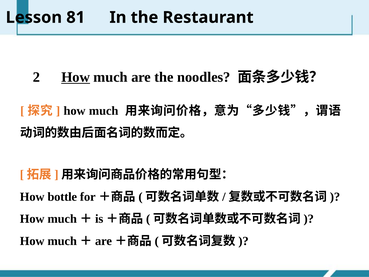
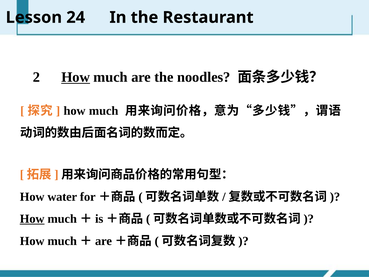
81: 81 -> 24
bottle: bottle -> water
How at (32, 219) underline: none -> present
